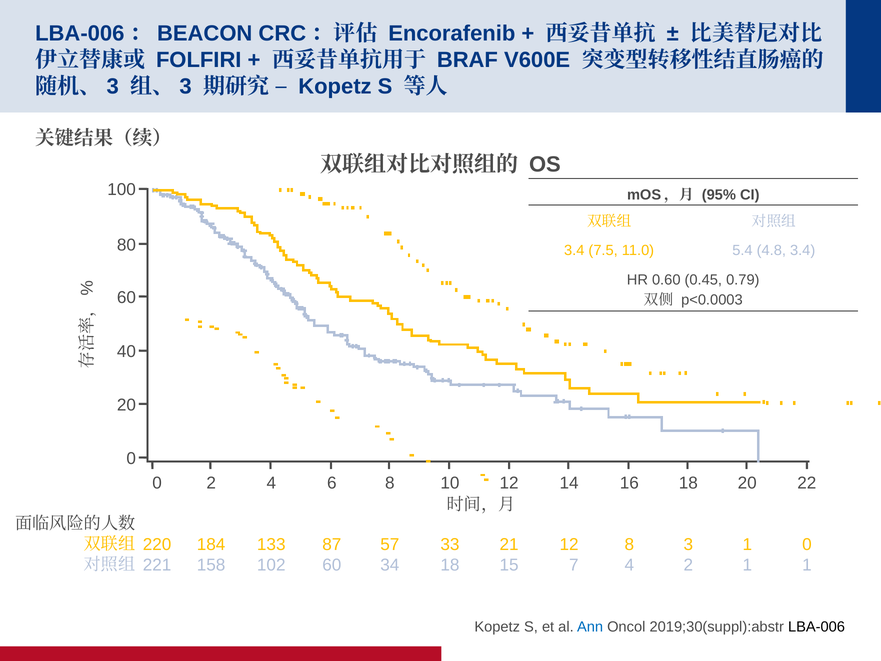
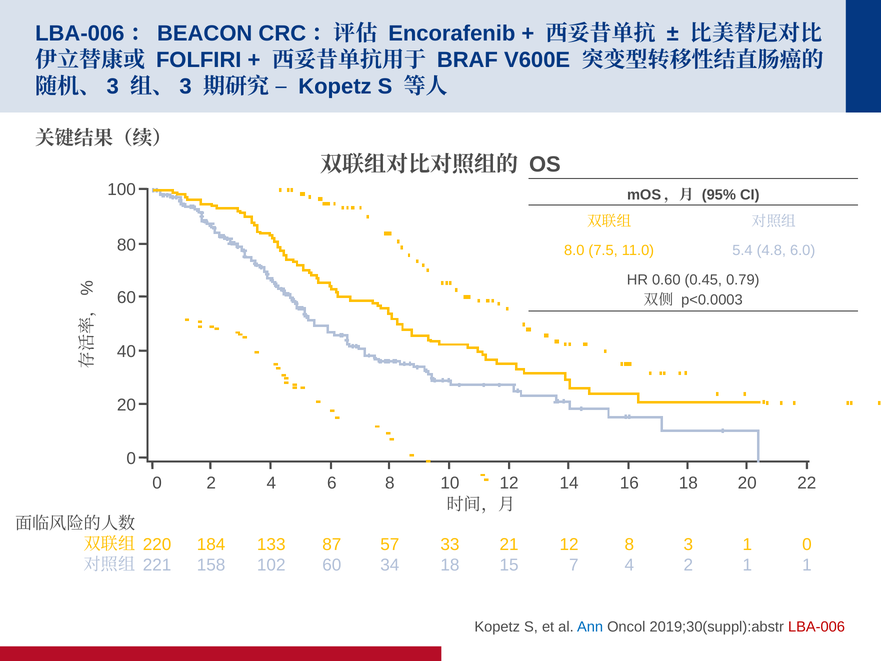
3.4 at (574, 250): 3.4 -> 8.0
4.8 3.4: 3.4 -> 6.0
LBA-006 colour: black -> red
